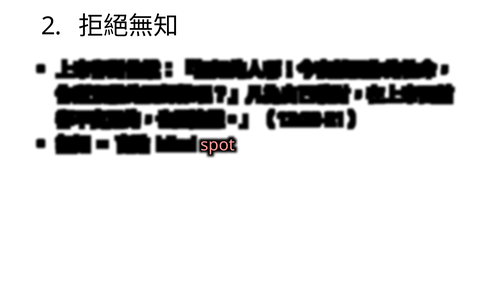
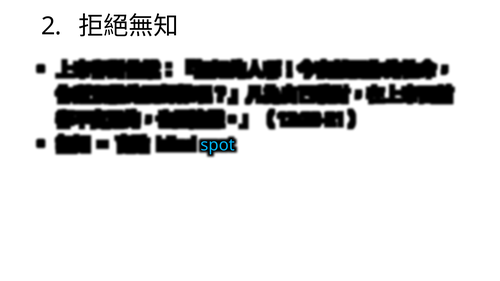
spot colour: pink -> light blue
